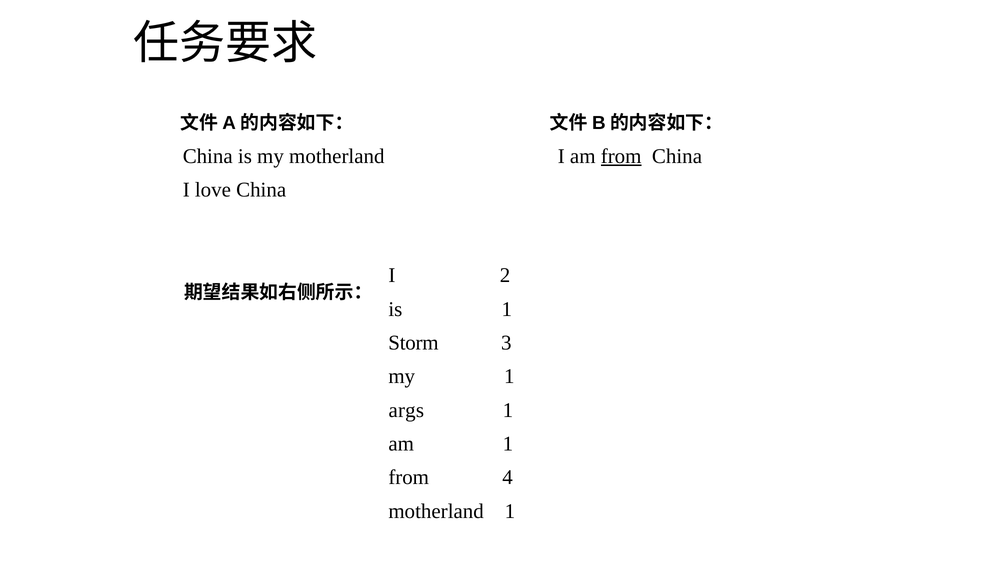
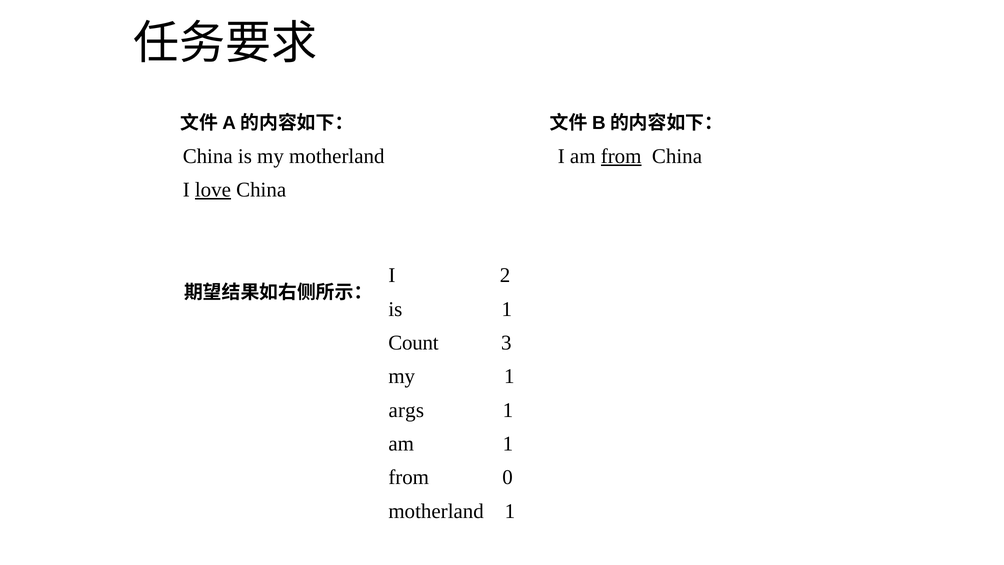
love underline: none -> present
Storm: Storm -> Count
4: 4 -> 0
